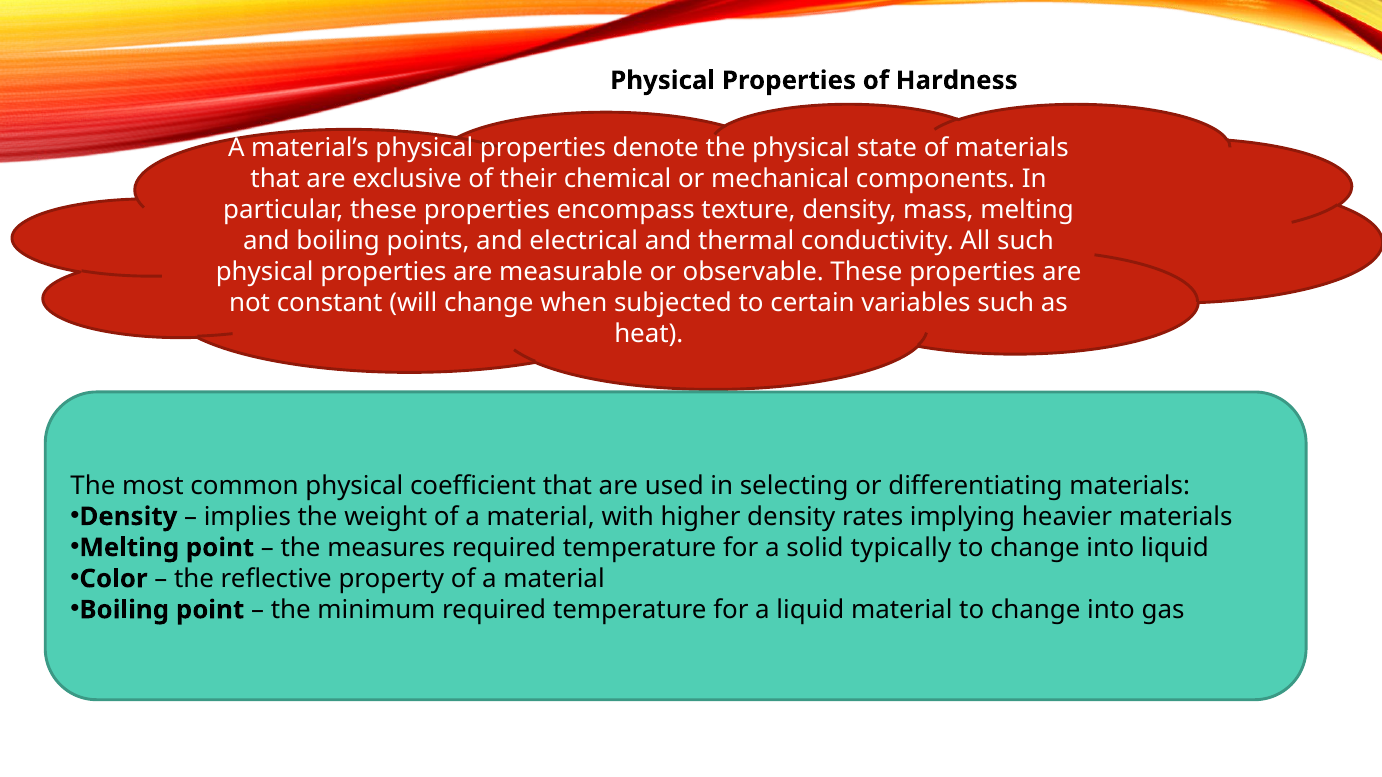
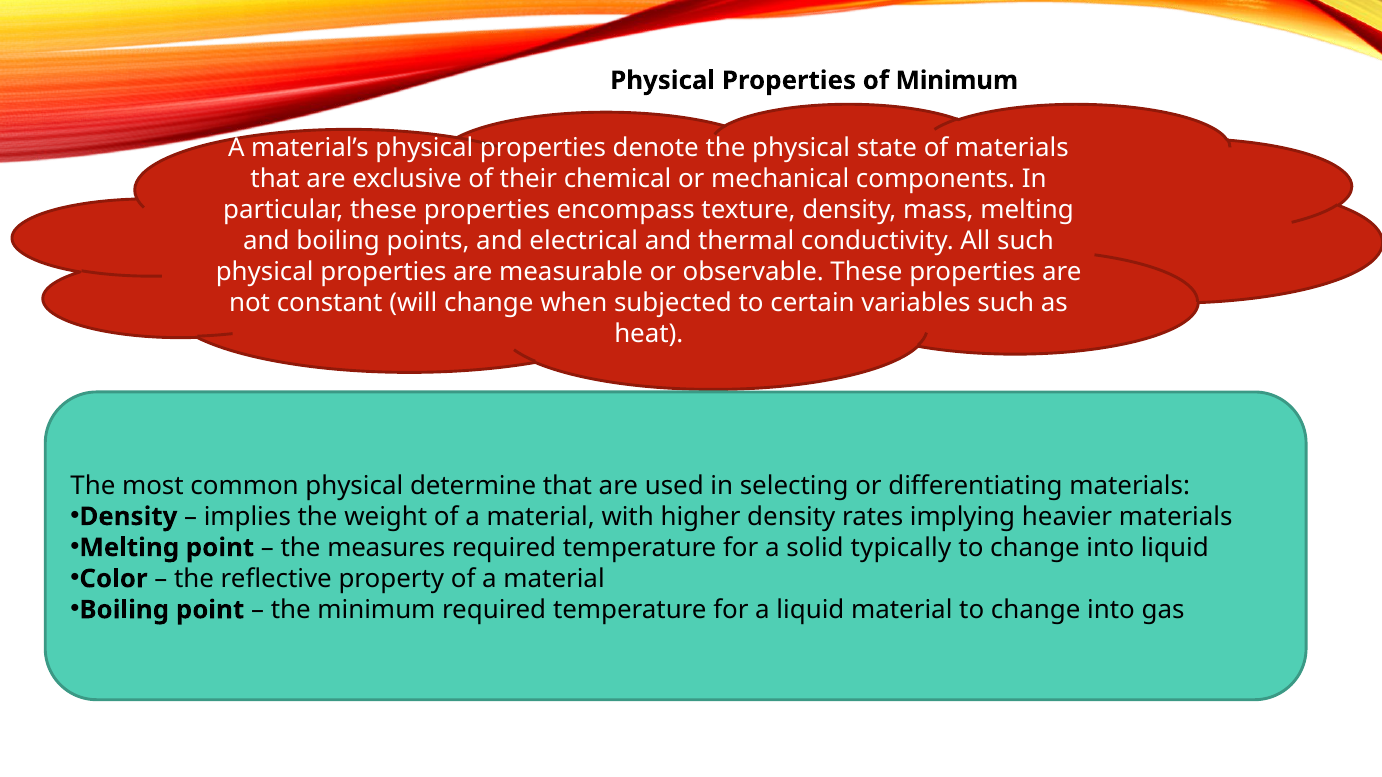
of Hardness: Hardness -> Minimum
coefficient: coefficient -> determine
